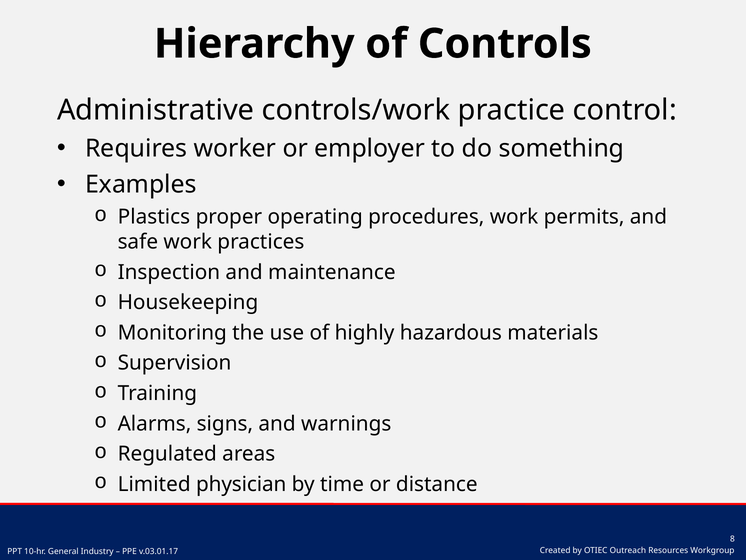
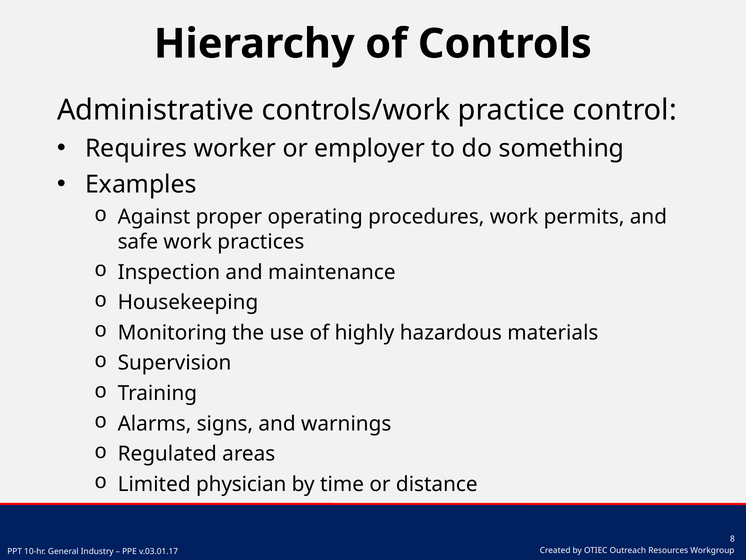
Plastics: Plastics -> Against
